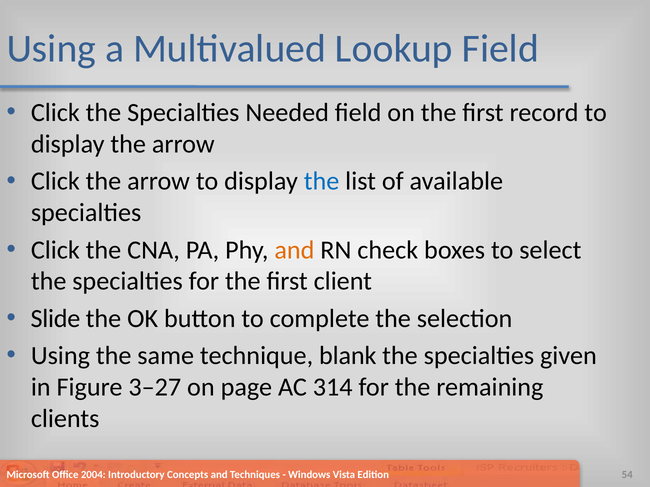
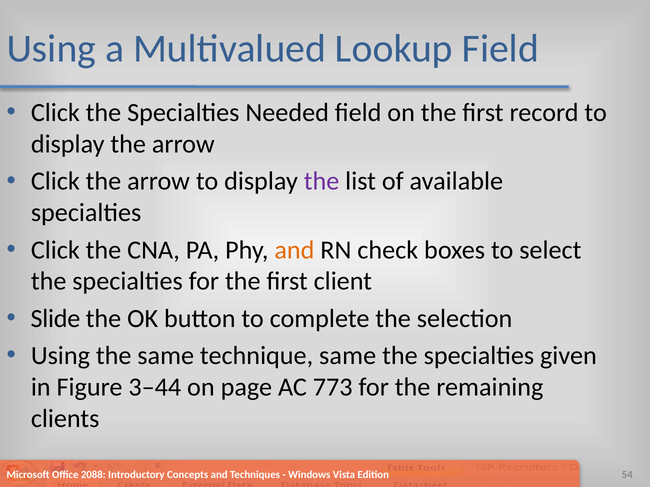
the at (322, 181) colour: blue -> purple
technique blank: blank -> same
3–27: 3–27 -> 3–44
314: 314 -> 773
2004: 2004 -> 2088
